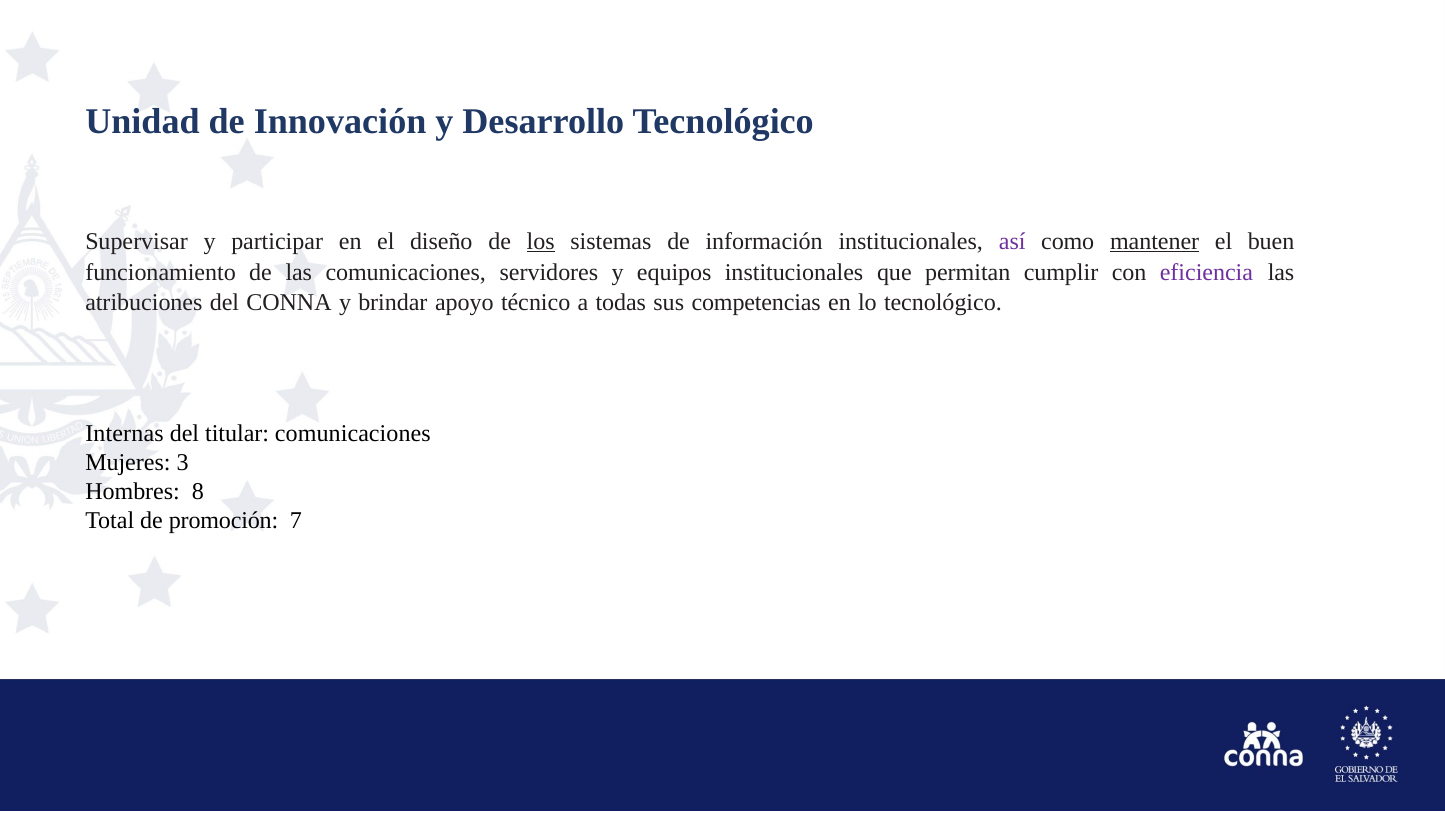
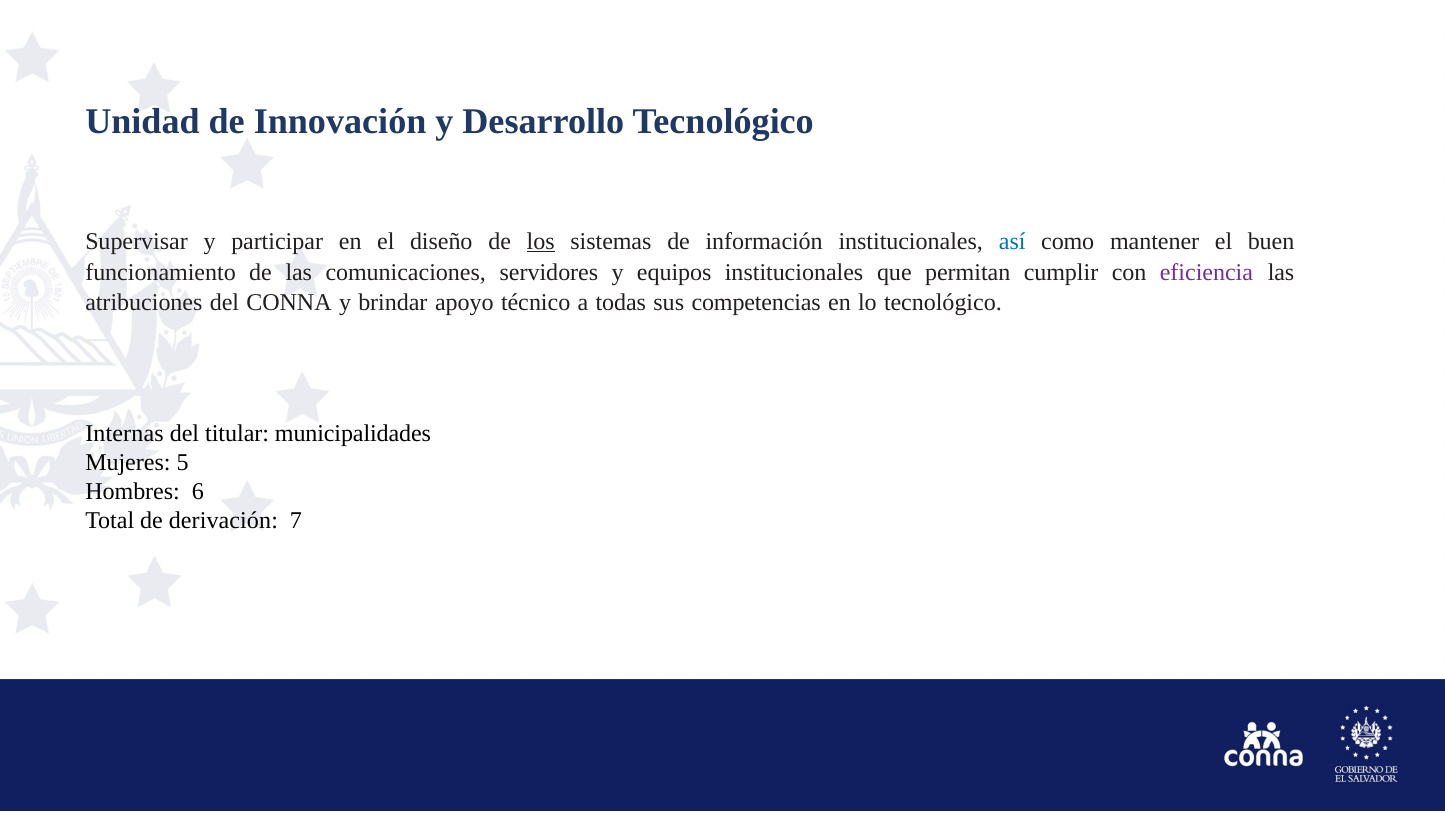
así colour: purple -> blue
mantener underline: present -> none
titular comunicaciones: comunicaciones -> municipalidades
3: 3 -> 5
8: 8 -> 6
promoción: promoción -> derivación
